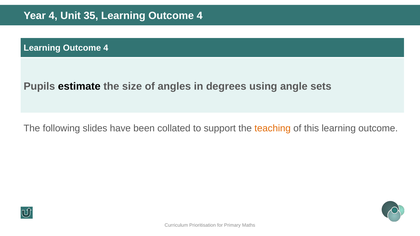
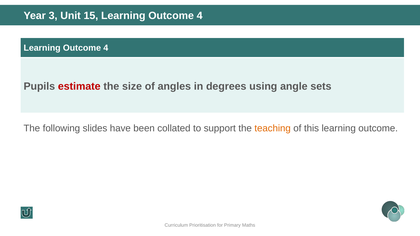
Year 4: 4 -> 3
35: 35 -> 15
estimate colour: black -> red
